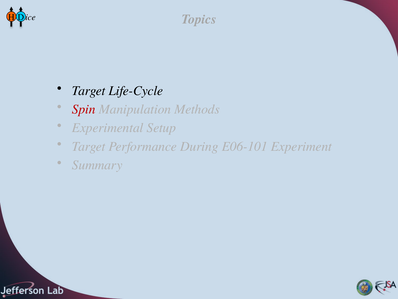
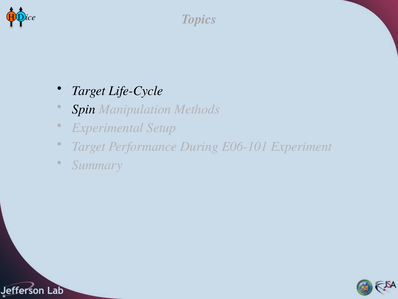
Spin colour: red -> black
